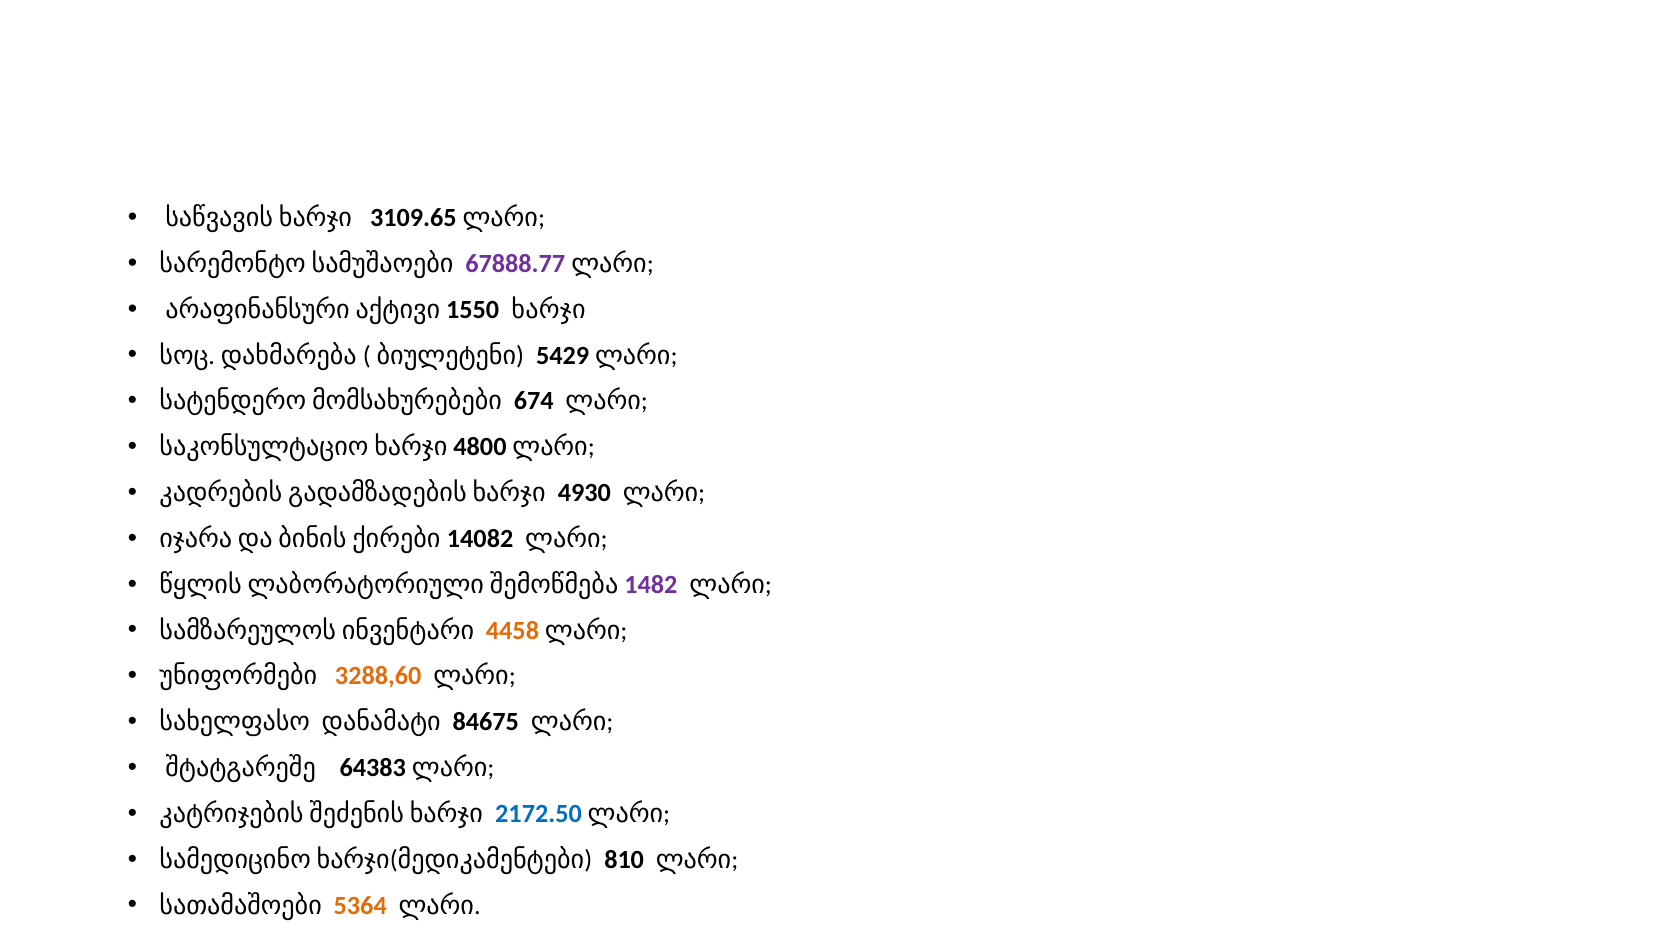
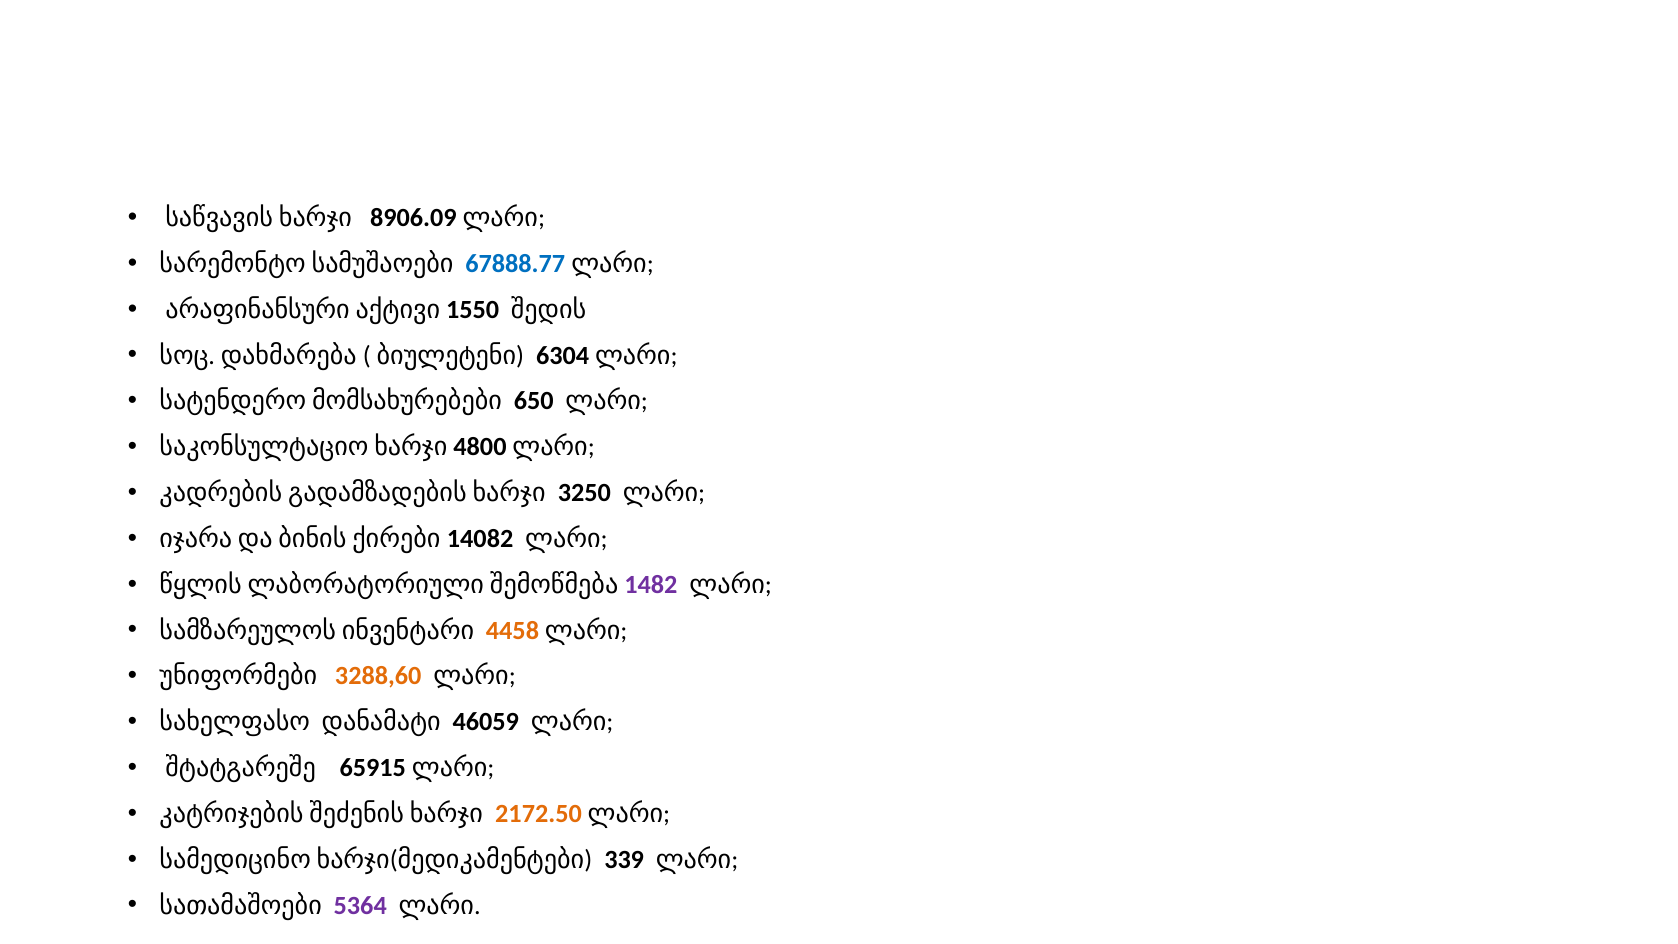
3109.65: 3109.65 -> 8906.09
67888.77 colour: purple -> blue
ხარჯი: ხარჯი -> შედის
5429: 5429 -> 6304
674: 674 -> 650
4930: 4930 -> 3250
84675: 84675 -> 46059
64383: 64383 -> 65915
2172.50 colour: blue -> orange
810: 810 -> 339
5364 colour: orange -> purple
